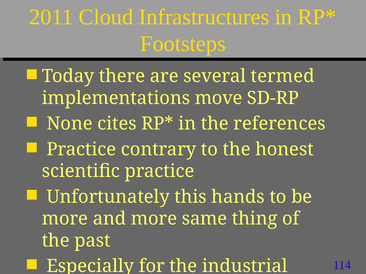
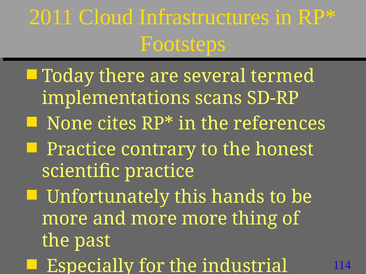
move: move -> scans
more same: same -> more
